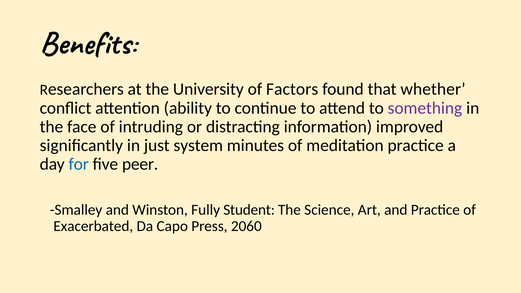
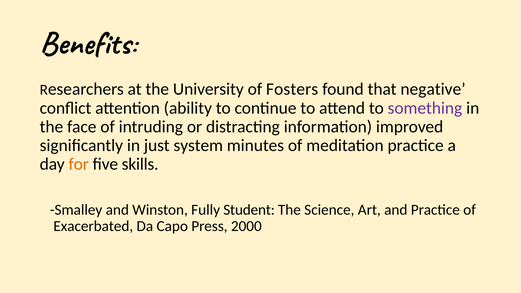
Factors: Factors -> Fosters
whether: whether -> negative
for colour: blue -> orange
peer: peer -> skills
2060: 2060 -> 2000
